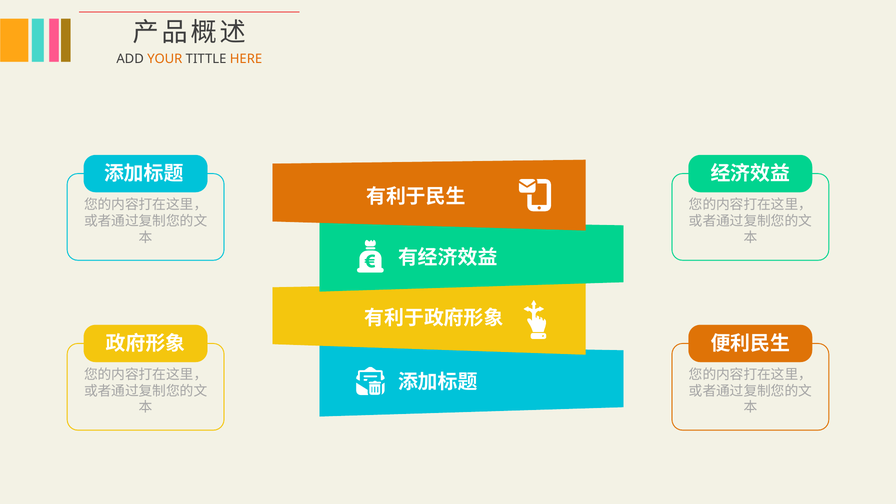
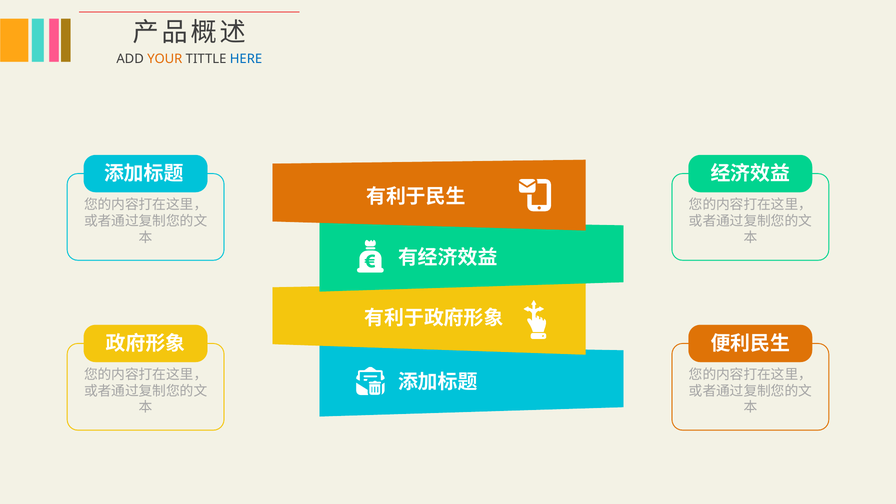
HERE colour: orange -> blue
